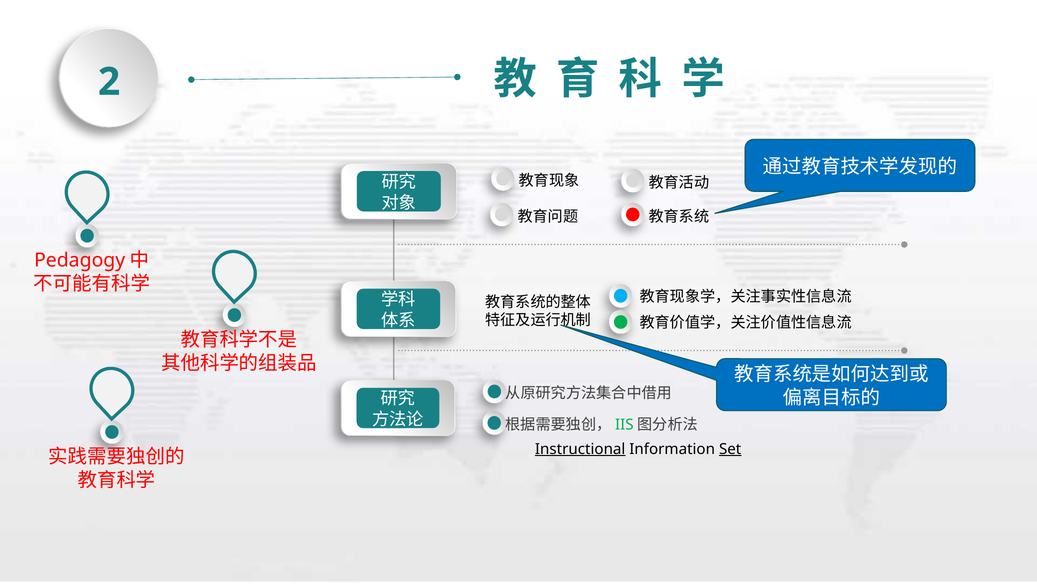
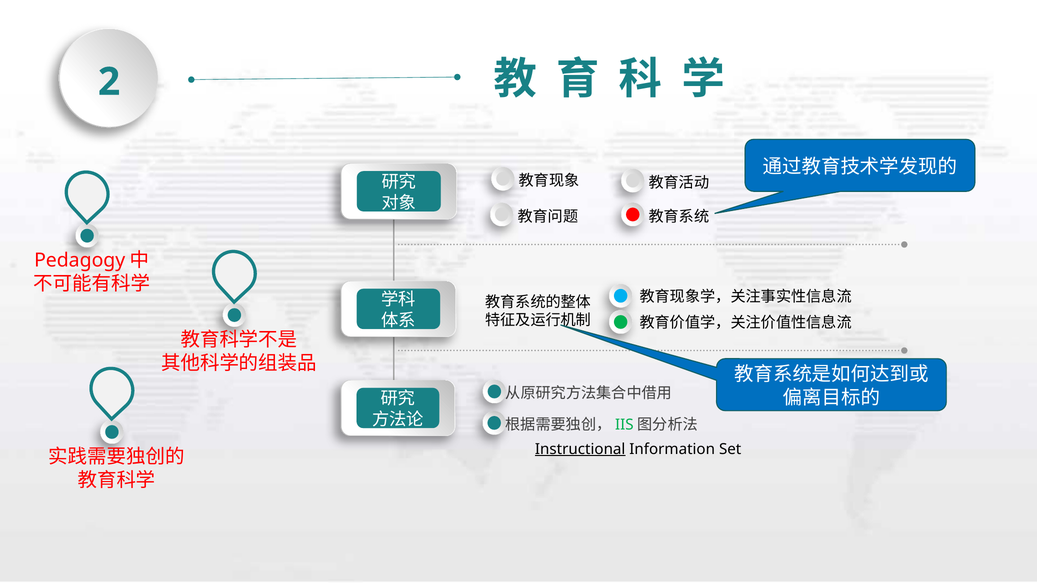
Set underline: present -> none
